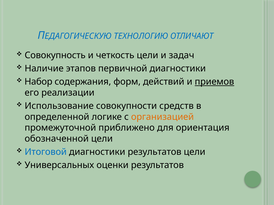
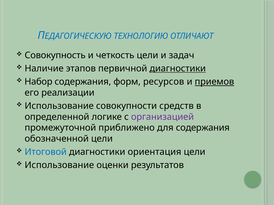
диагностики at (178, 69) underline: none -> present
действий: действий -> ресурсов
организацией colour: orange -> purple
для ориентация: ориентация -> содержания
диагностики результатов: результатов -> ориентация
Универсальных at (59, 165): Универсальных -> Использование
